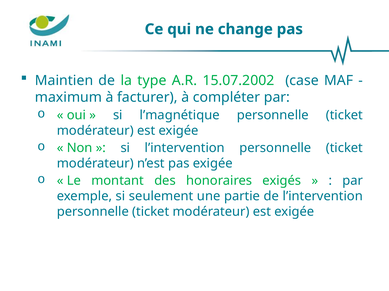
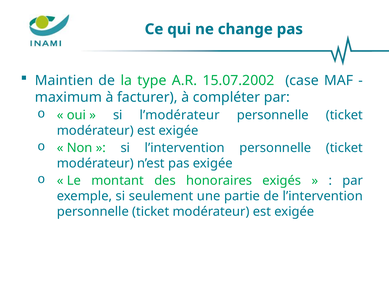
l’magnétique: l’magnétique -> l’modérateur
